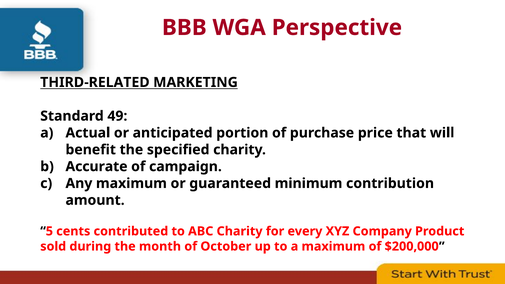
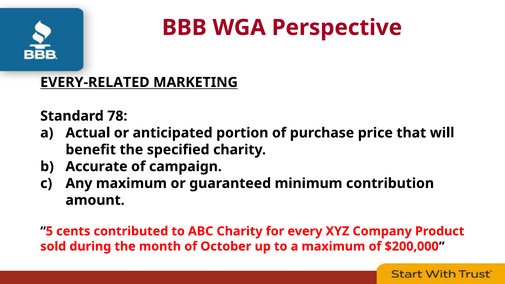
THIRD-RELATED: THIRD-RELATED -> EVERY-RELATED
49: 49 -> 78
